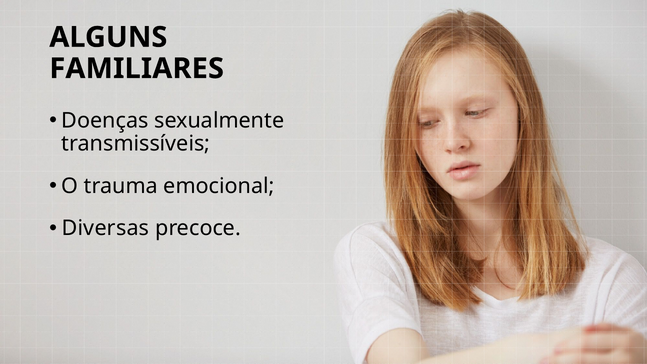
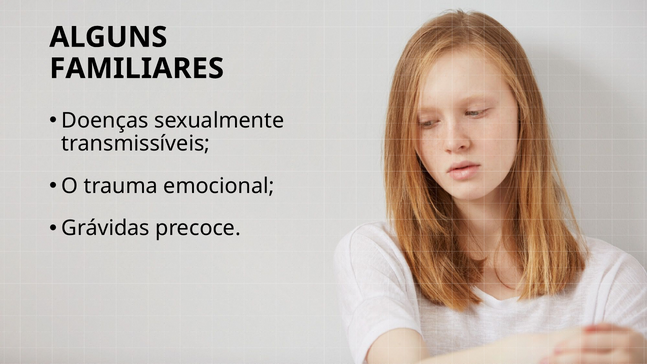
Diversas: Diversas -> Grávidas
